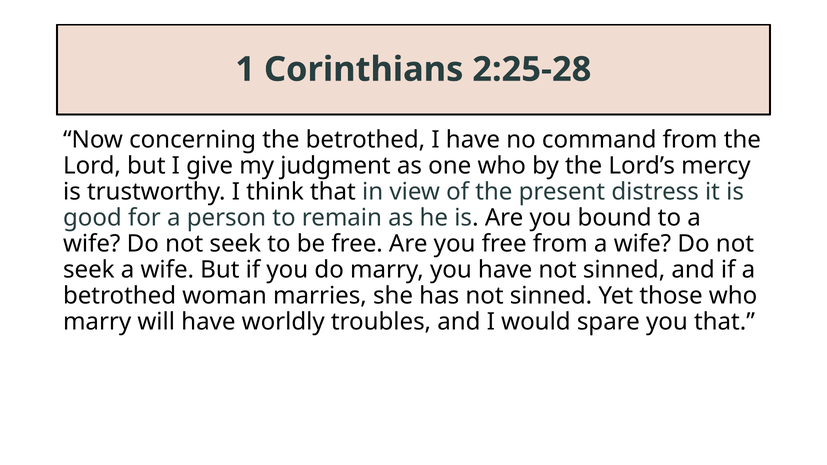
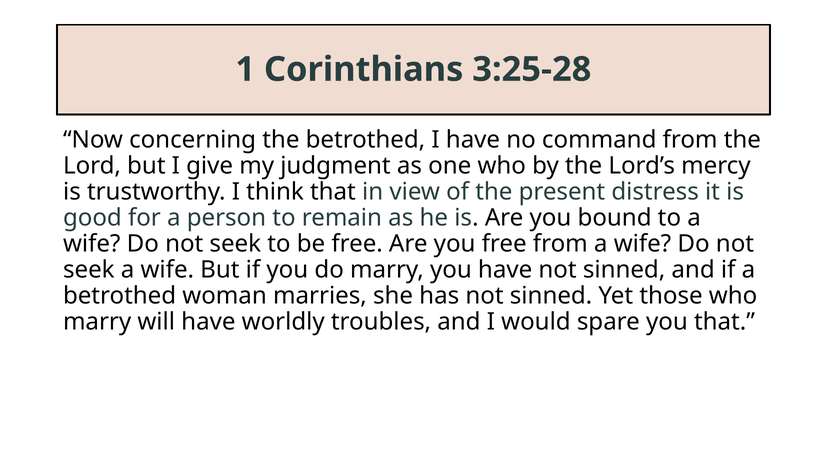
2:25-28: 2:25-28 -> 3:25-28
